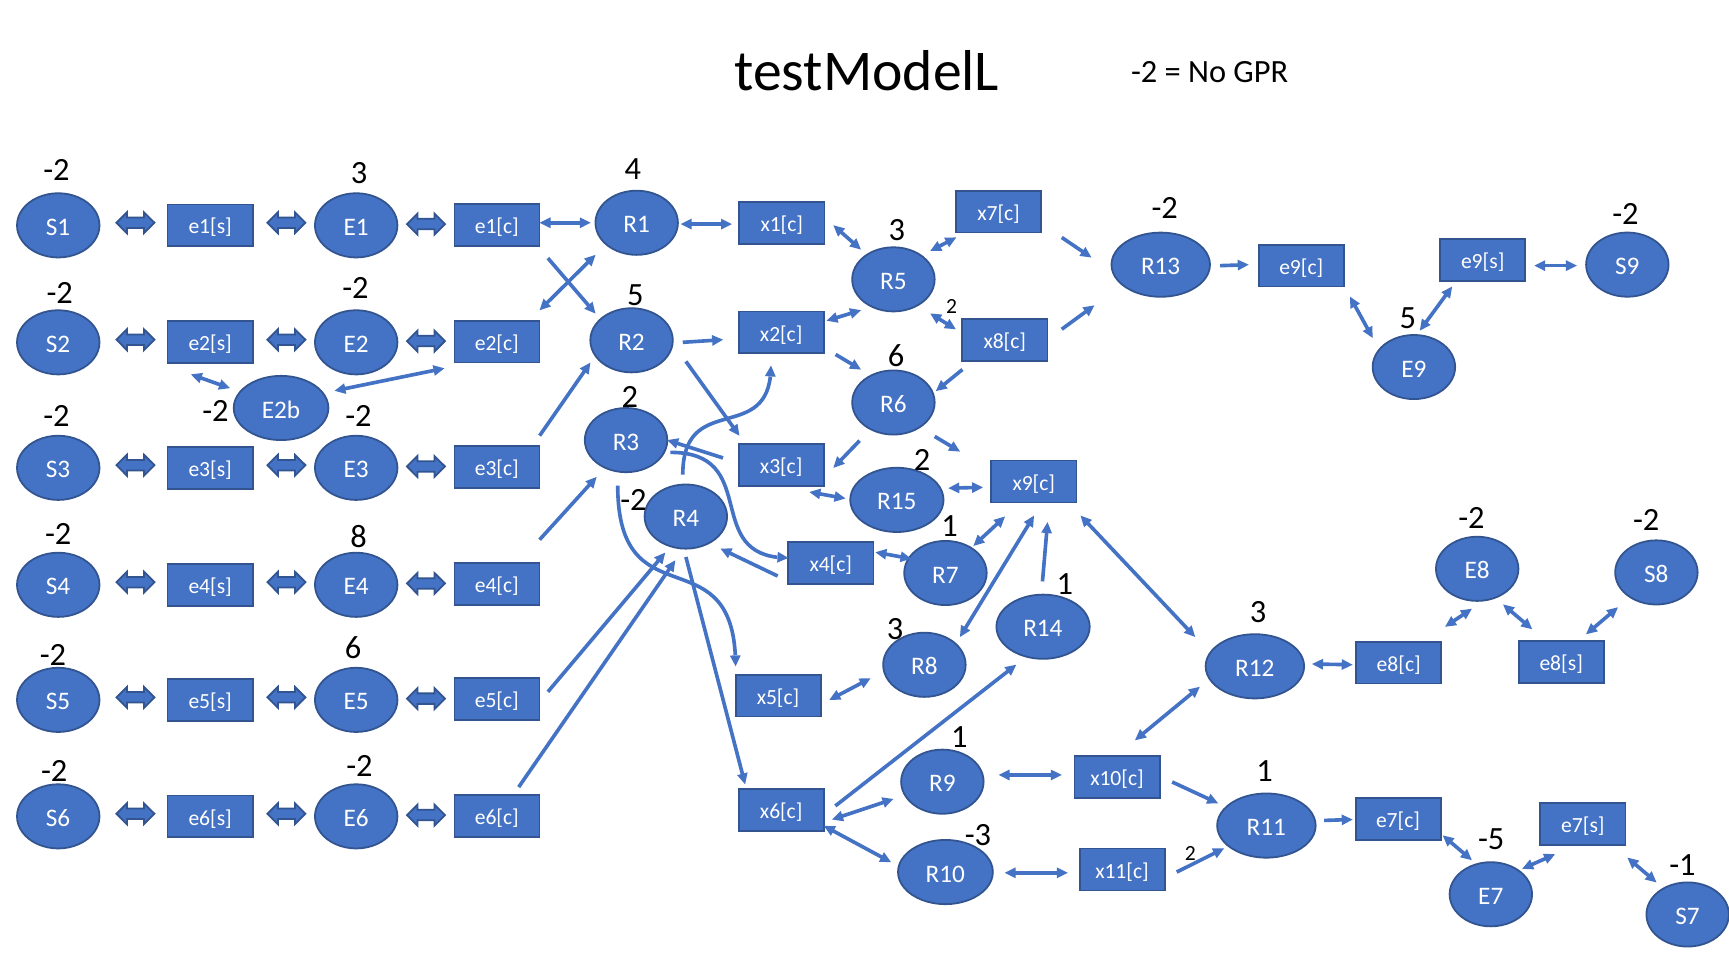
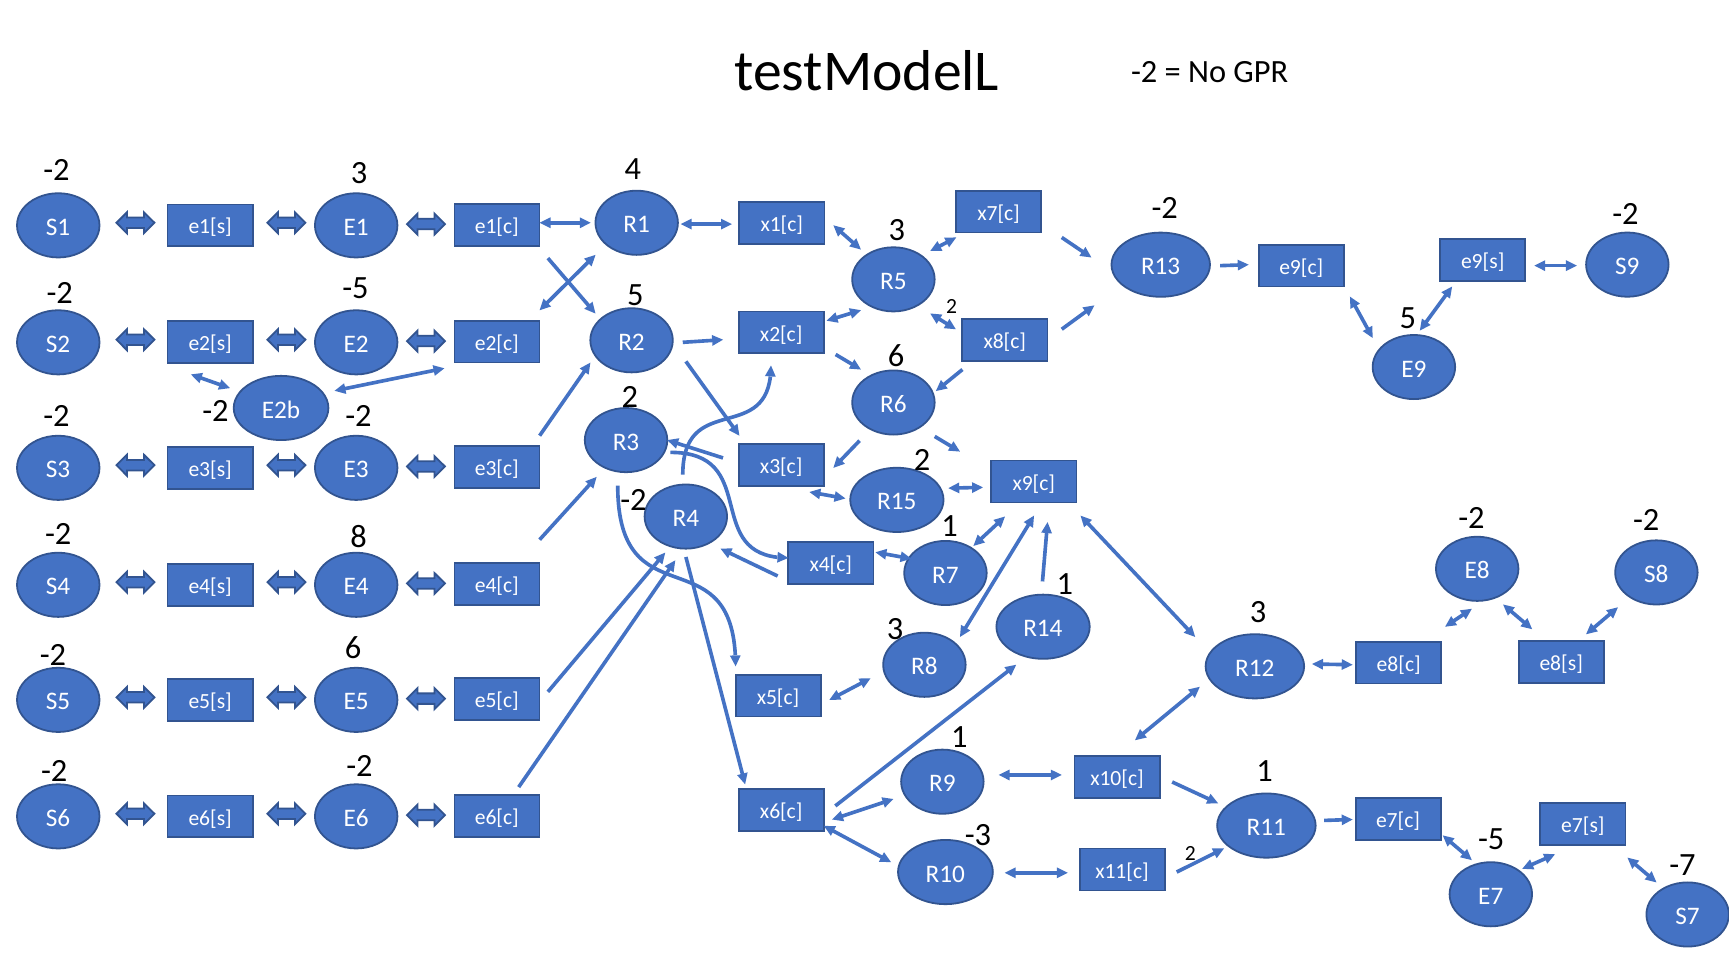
-2 at (355, 288): -2 -> -5
-1: -1 -> -7
